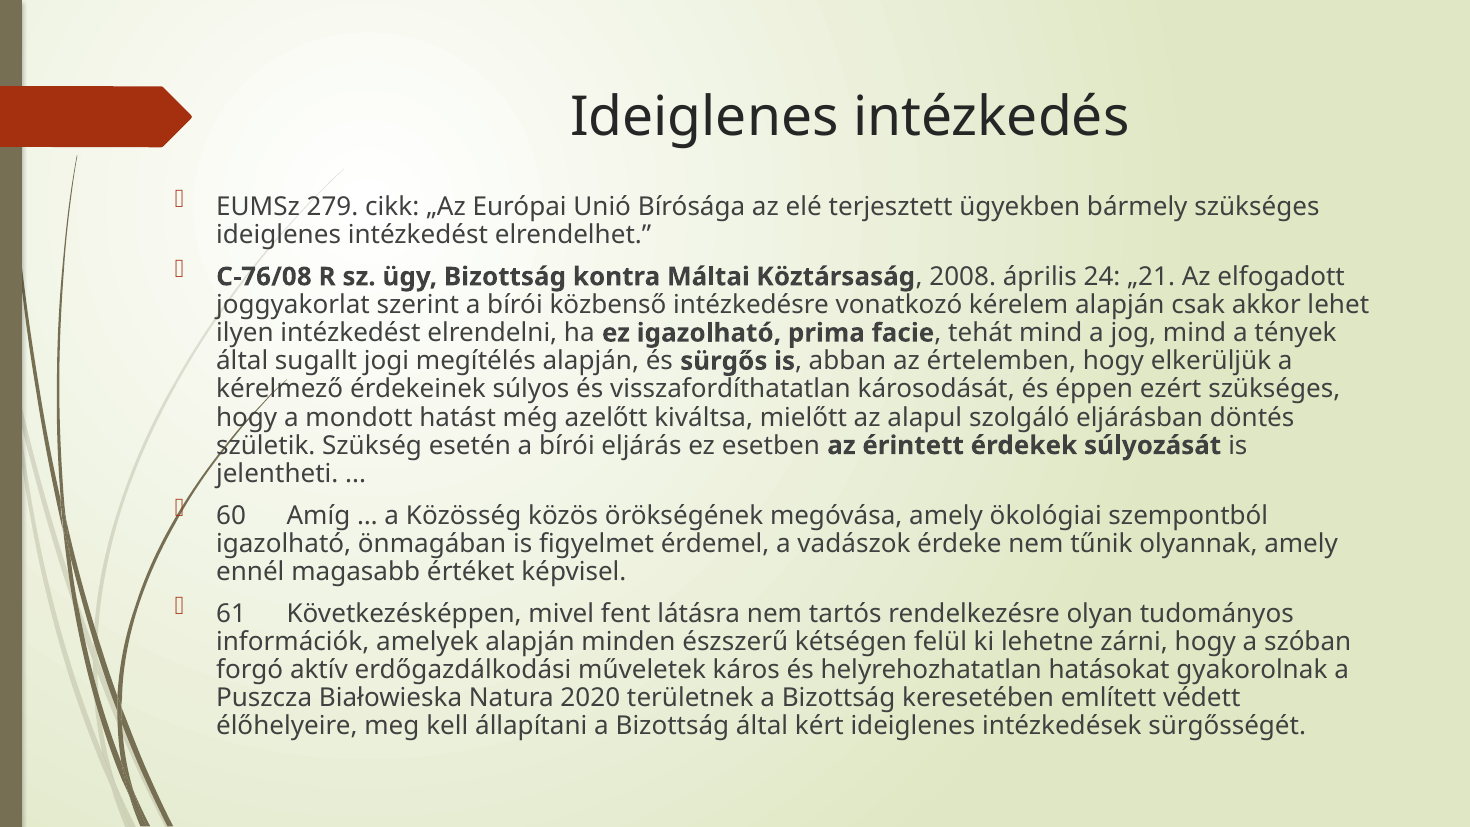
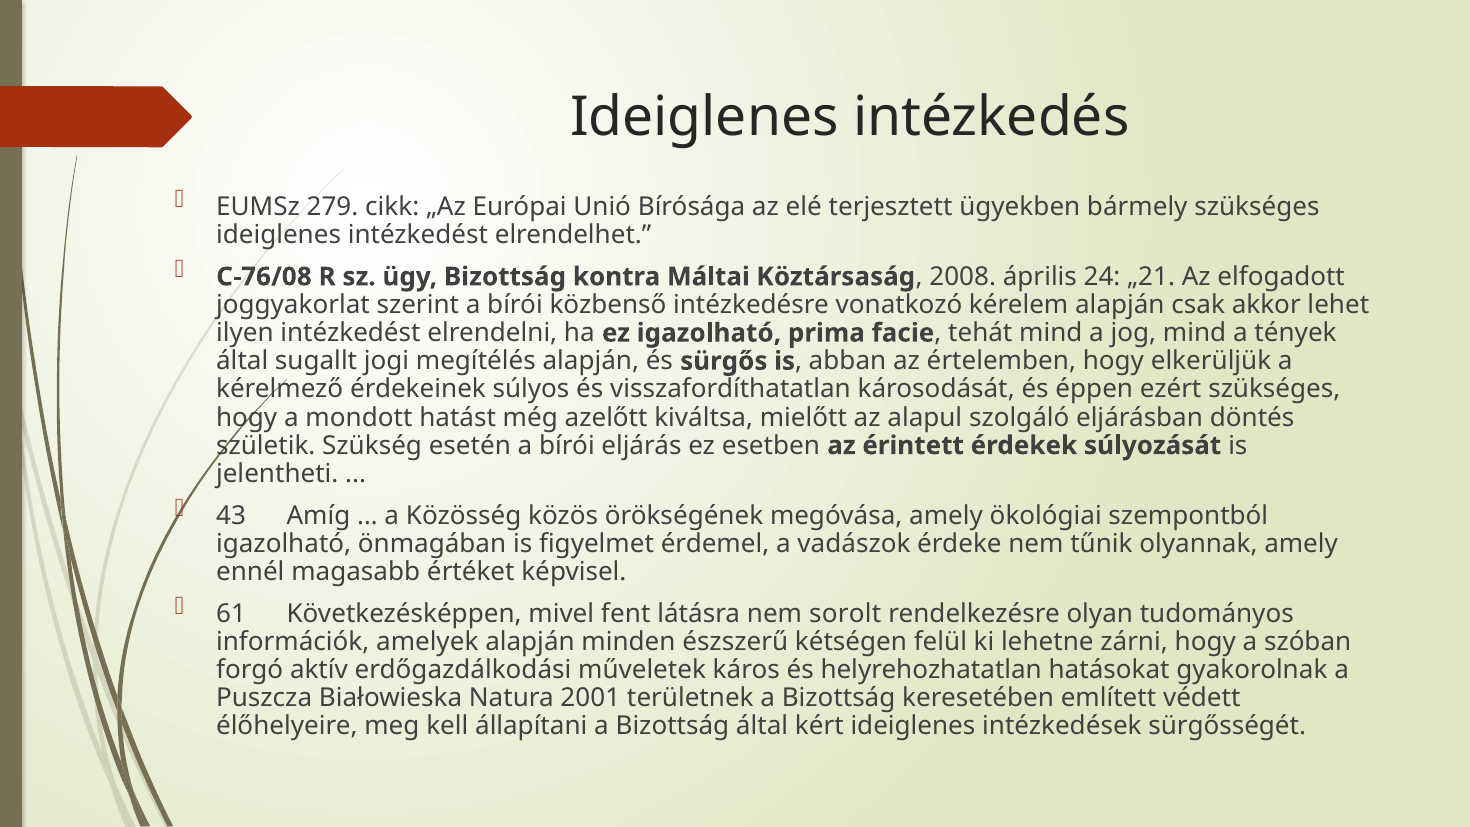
60: 60 -> 43
tartós: tartós -> sorolt
2020: 2020 -> 2001
